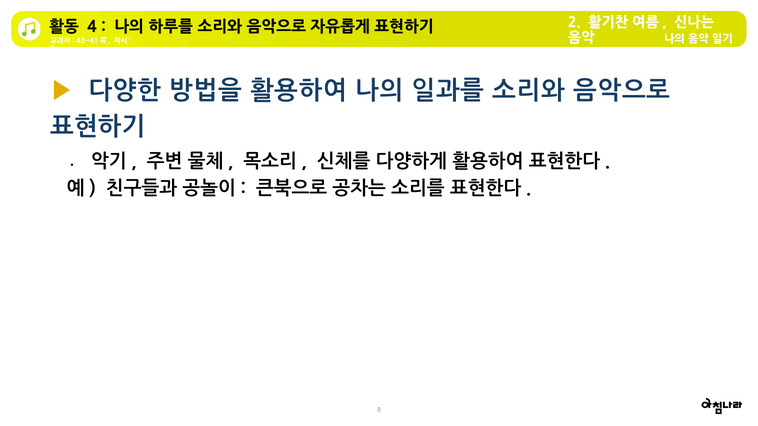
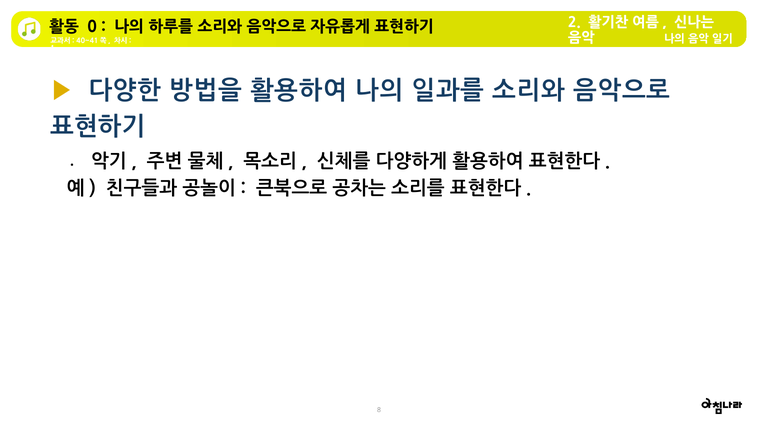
4: 4 -> 0
